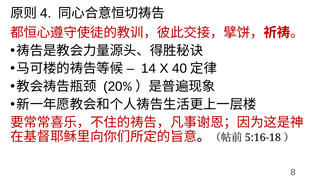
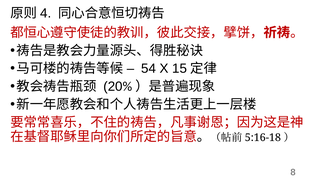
14: 14 -> 54
40: 40 -> 15
